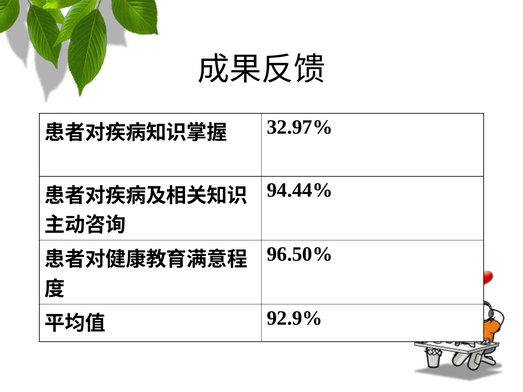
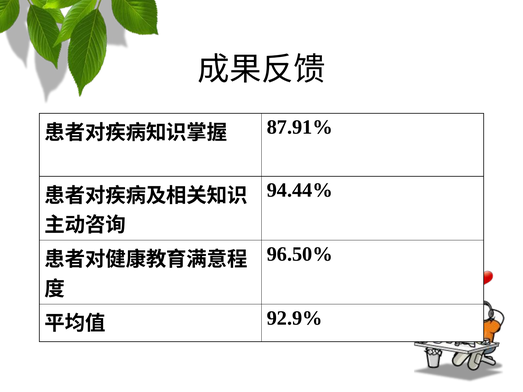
32.97%: 32.97% -> 87.91%
